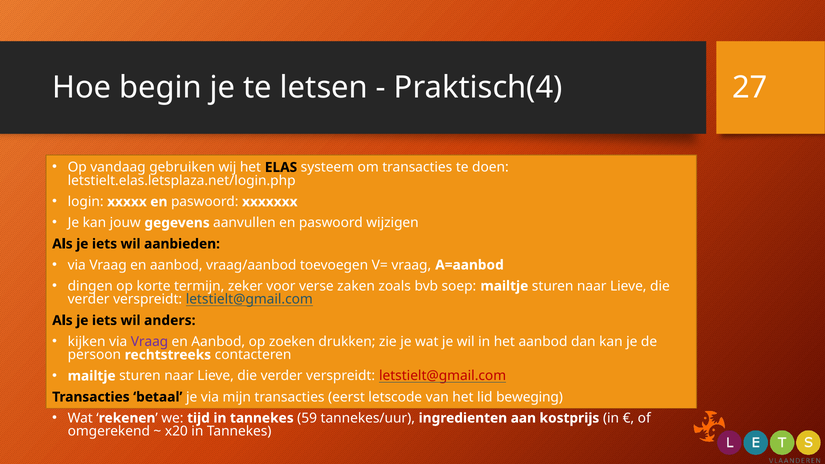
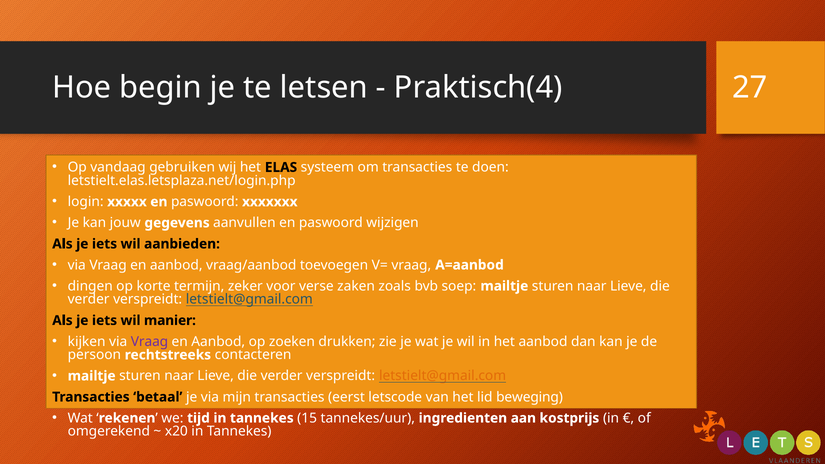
anders: anders -> manier
letstielt@gmail.com at (443, 376) colour: red -> orange
59: 59 -> 15
